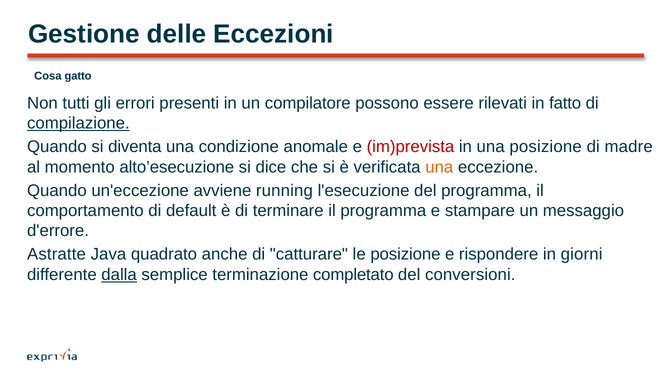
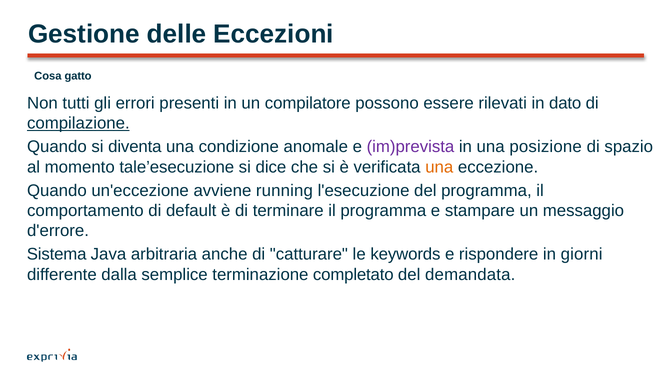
fatto: fatto -> dato
im)prevista colour: red -> purple
madre: madre -> spazio
alto’esecuzione: alto’esecuzione -> tale’esecuzione
Astratte: Astratte -> Sistema
quadrato: quadrato -> arbitraria
le posizione: posizione -> keywords
dalla underline: present -> none
conversioni: conversioni -> demandata
